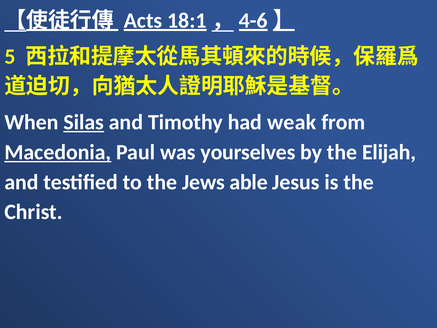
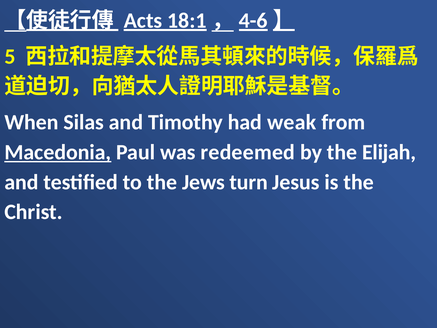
Silas underline: present -> none
yourselves: yourselves -> redeemed
able: able -> turn
